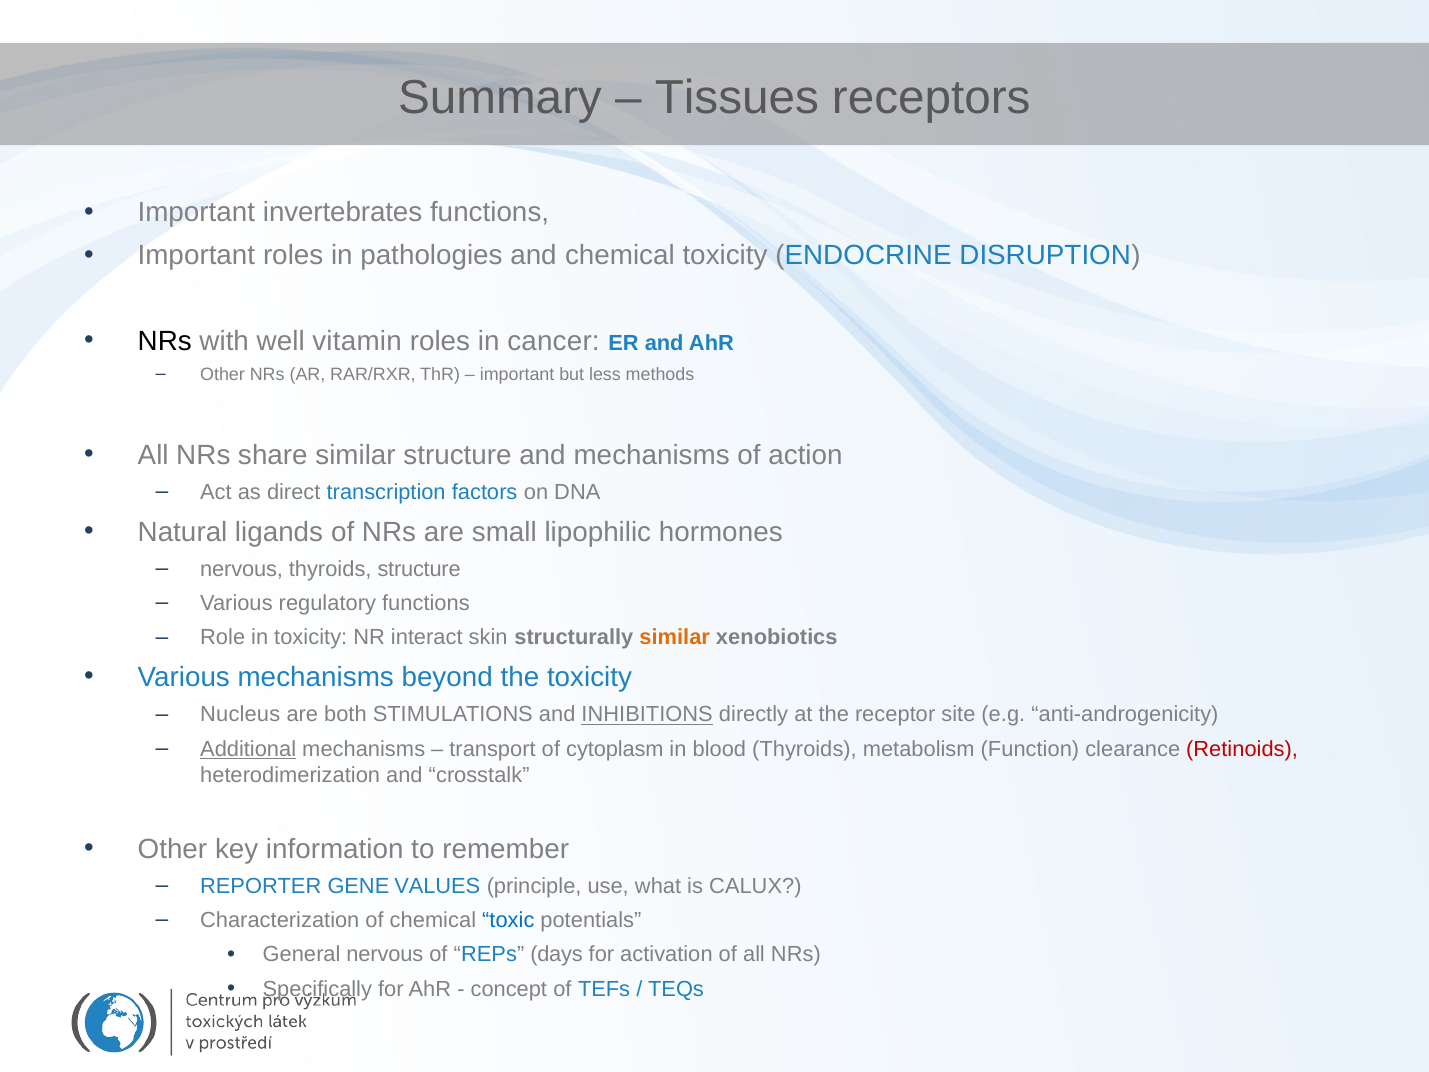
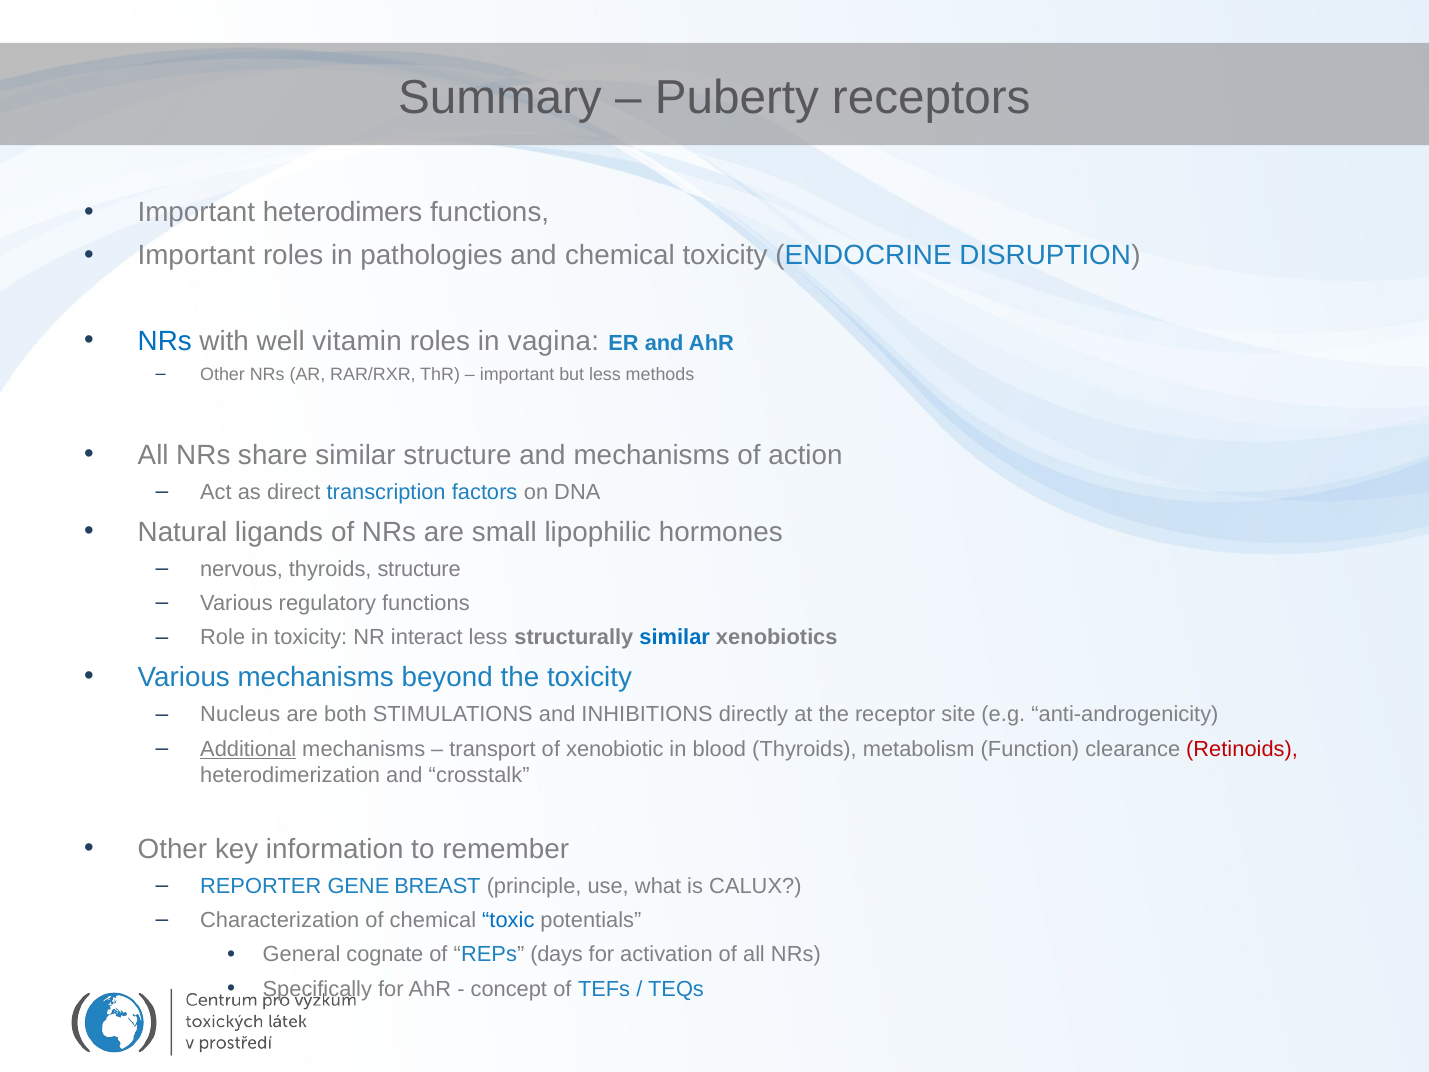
Tissues: Tissues -> Puberty
invertebrates: invertebrates -> heterodimers
NRs at (165, 341) colour: black -> blue
cancer: cancer -> vagina
interact skin: skin -> less
similar at (675, 638) colour: orange -> blue
INHIBITIONS underline: present -> none
cytoplasm: cytoplasm -> xenobiotic
VALUES: VALUES -> BREAST
General nervous: nervous -> cognate
